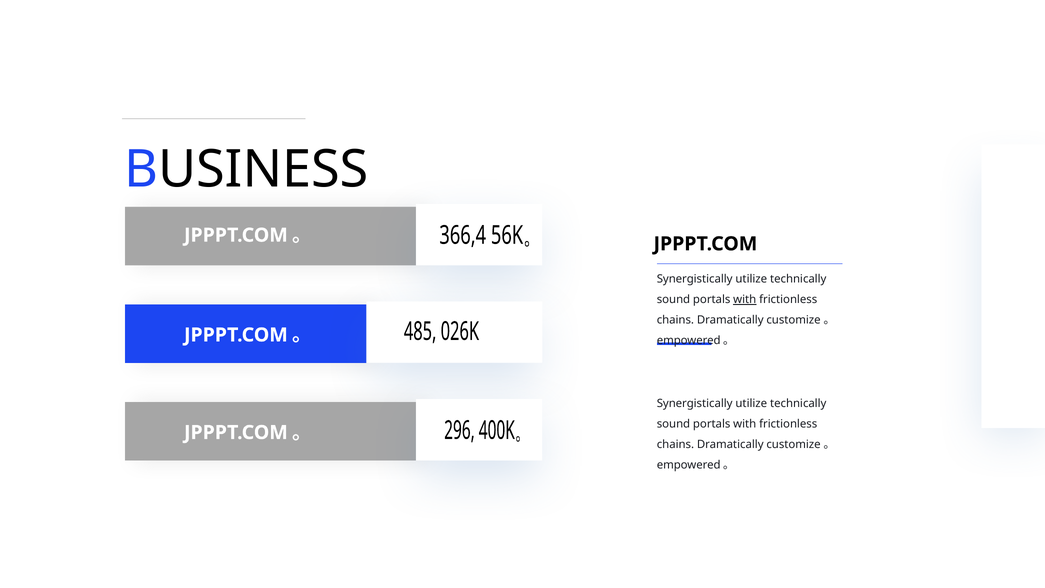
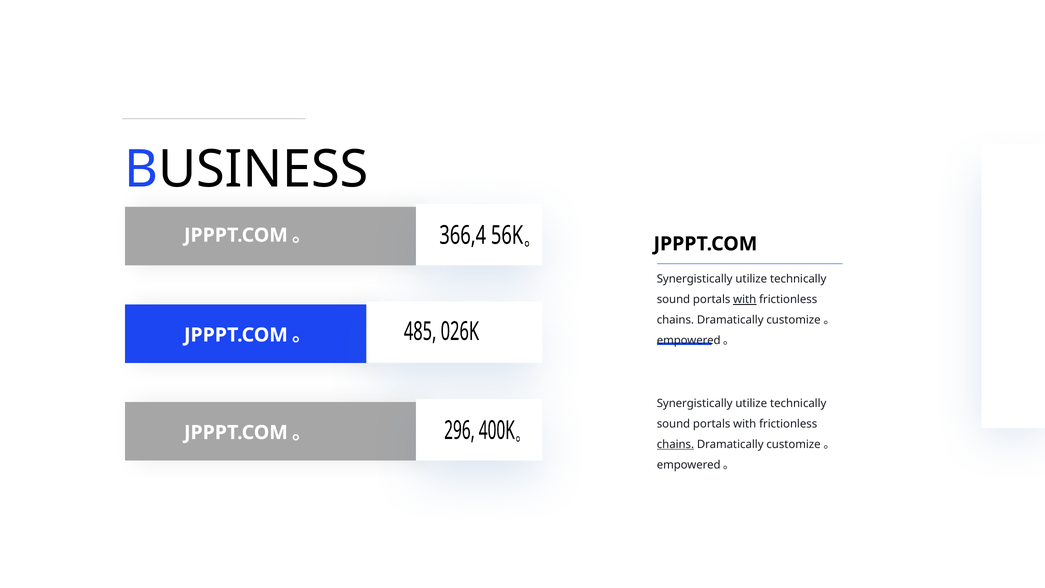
chains at (675, 444) underline: none -> present
